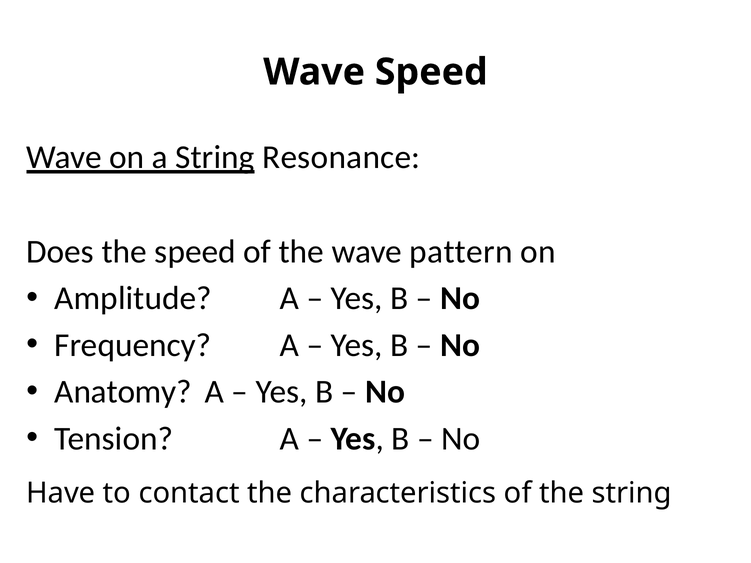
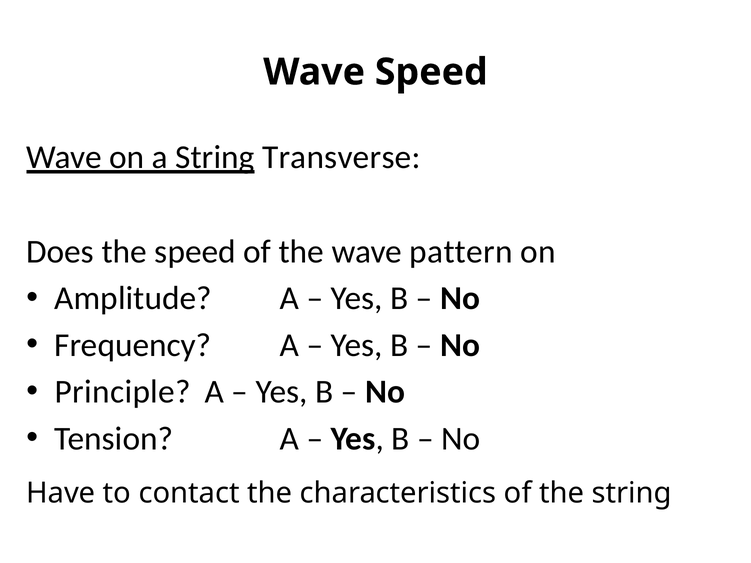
Resonance: Resonance -> Transverse
Anatomy: Anatomy -> Principle
